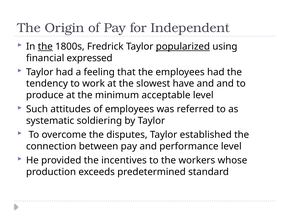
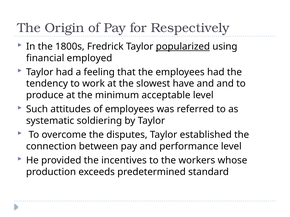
Independent: Independent -> Respectively
the at (45, 47) underline: present -> none
expressed: expressed -> employed
